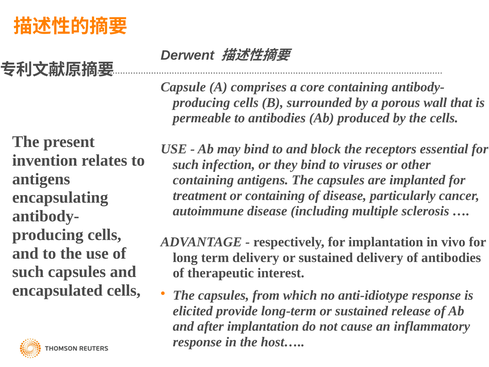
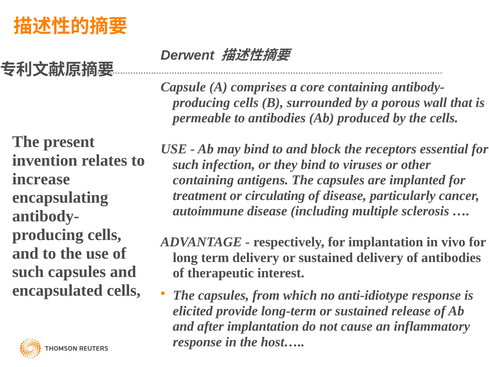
antigens at (41, 179): antigens -> increase
or containing: containing -> circulating
